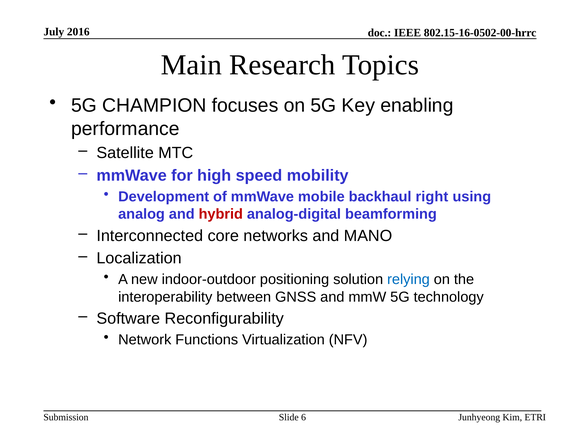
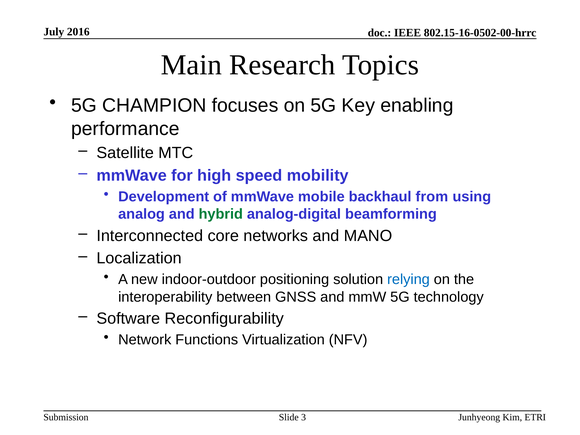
right: right -> from
hybrid colour: red -> green
6: 6 -> 3
